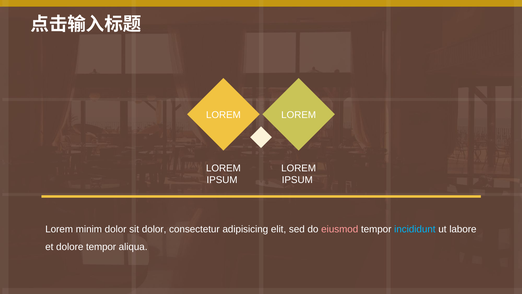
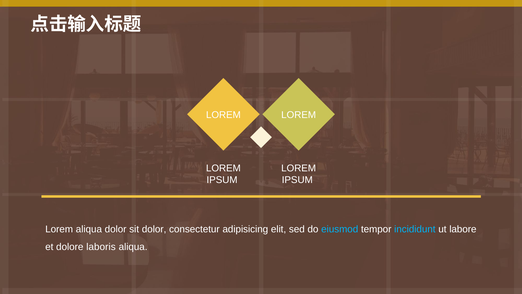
Lorem minim: minim -> aliqua
eiusmod colour: pink -> light blue
dolore tempor: tempor -> laboris
